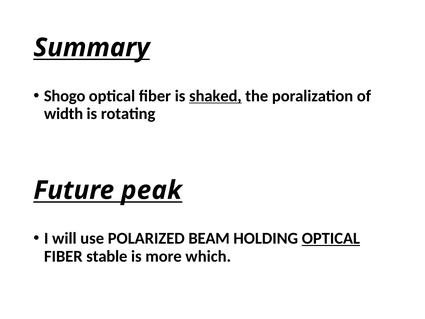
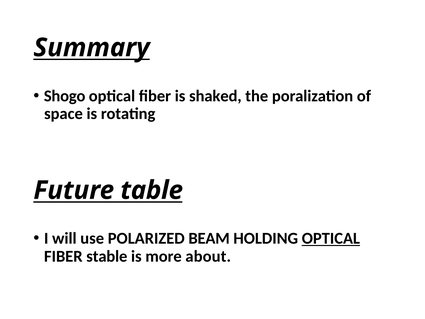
shaked underline: present -> none
width: width -> space
peak: peak -> table
which: which -> about
